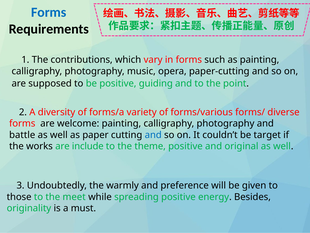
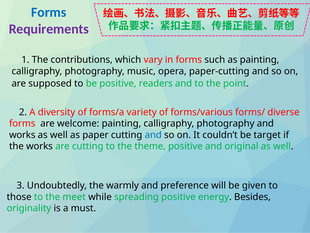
Requirements colour: black -> purple
guiding: guiding -> readers
battle at (22, 135): battle -> works
are include: include -> cutting
